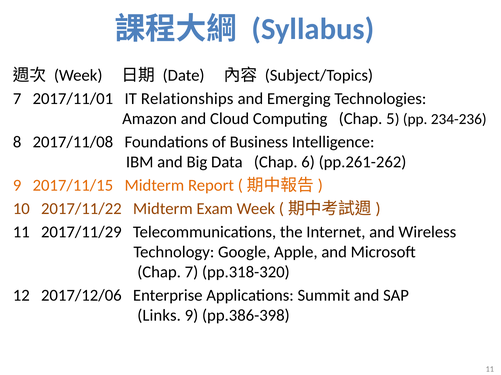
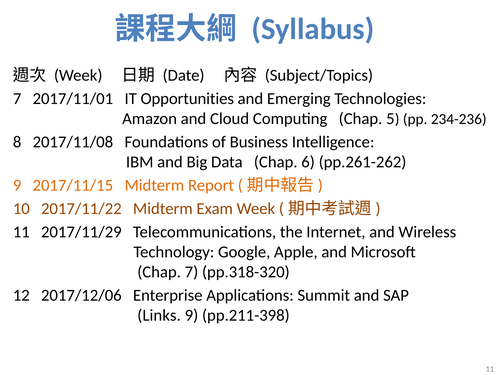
Relationships: Relationships -> Opportunities
pp.386-398: pp.386-398 -> pp.211-398
